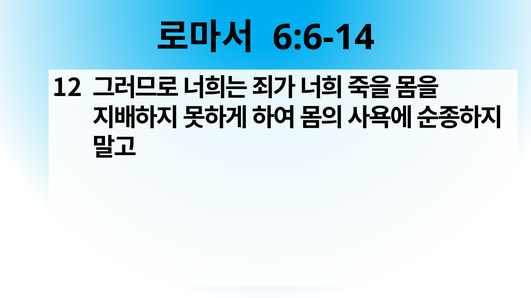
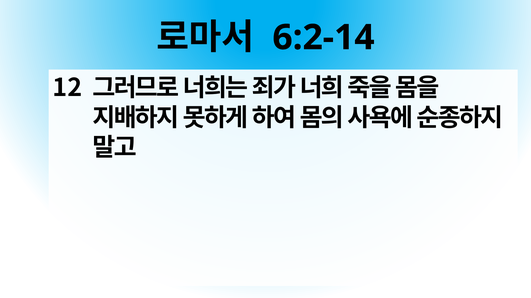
6:6-14: 6:6-14 -> 6:2-14
